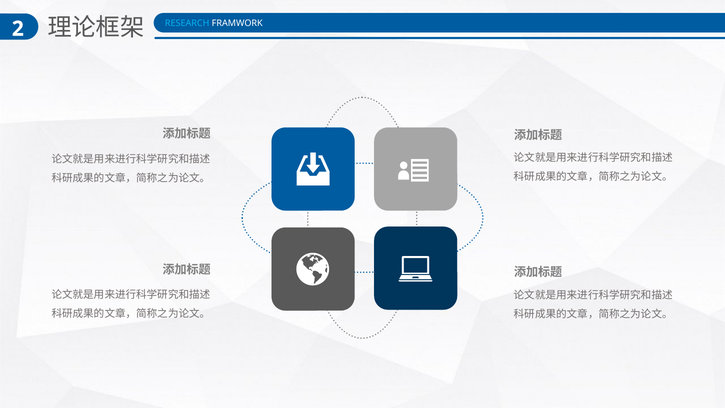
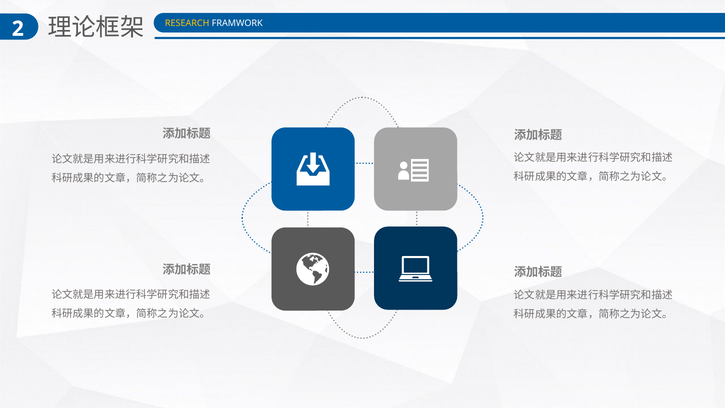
RESEARCH colour: light blue -> yellow
